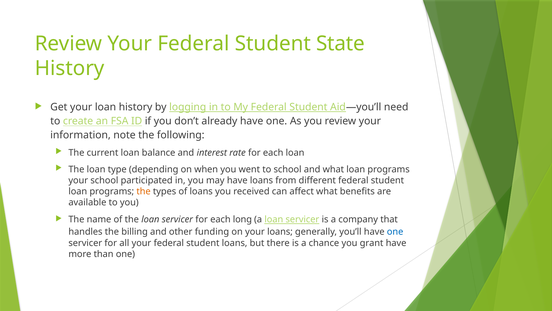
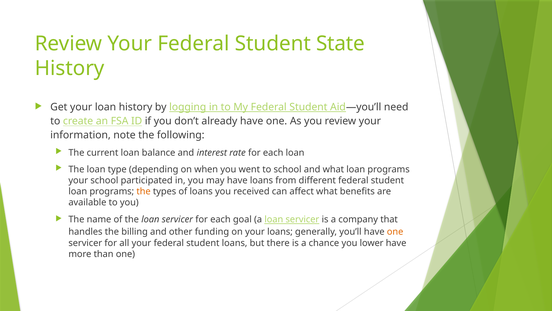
long: long -> goal
one at (395, 232) colour: blue -> orange
grant: grant -> lower
